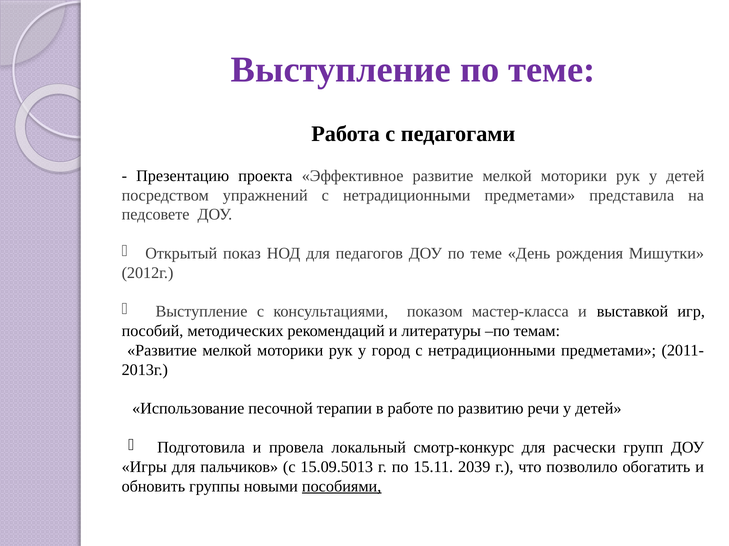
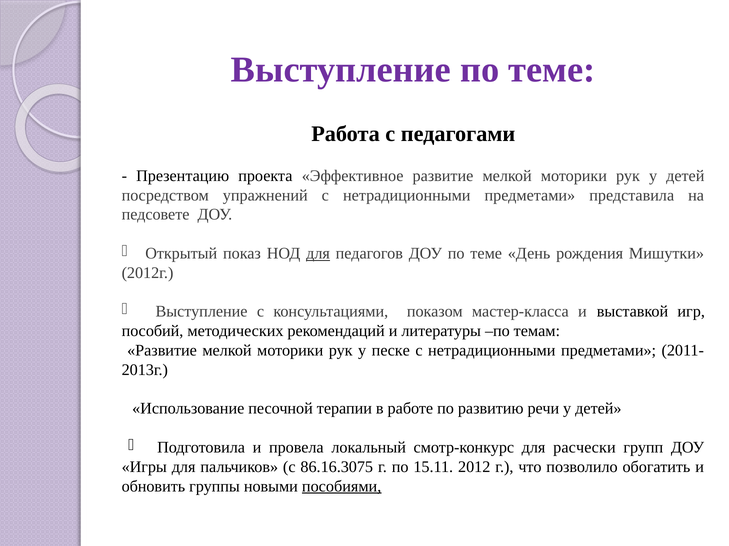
для at (318, 254) underline: none -> present
город: город -> песке
15.09.5013: 15.09.5013 -> 86.16.3075
2039: 2039 -> 2012
